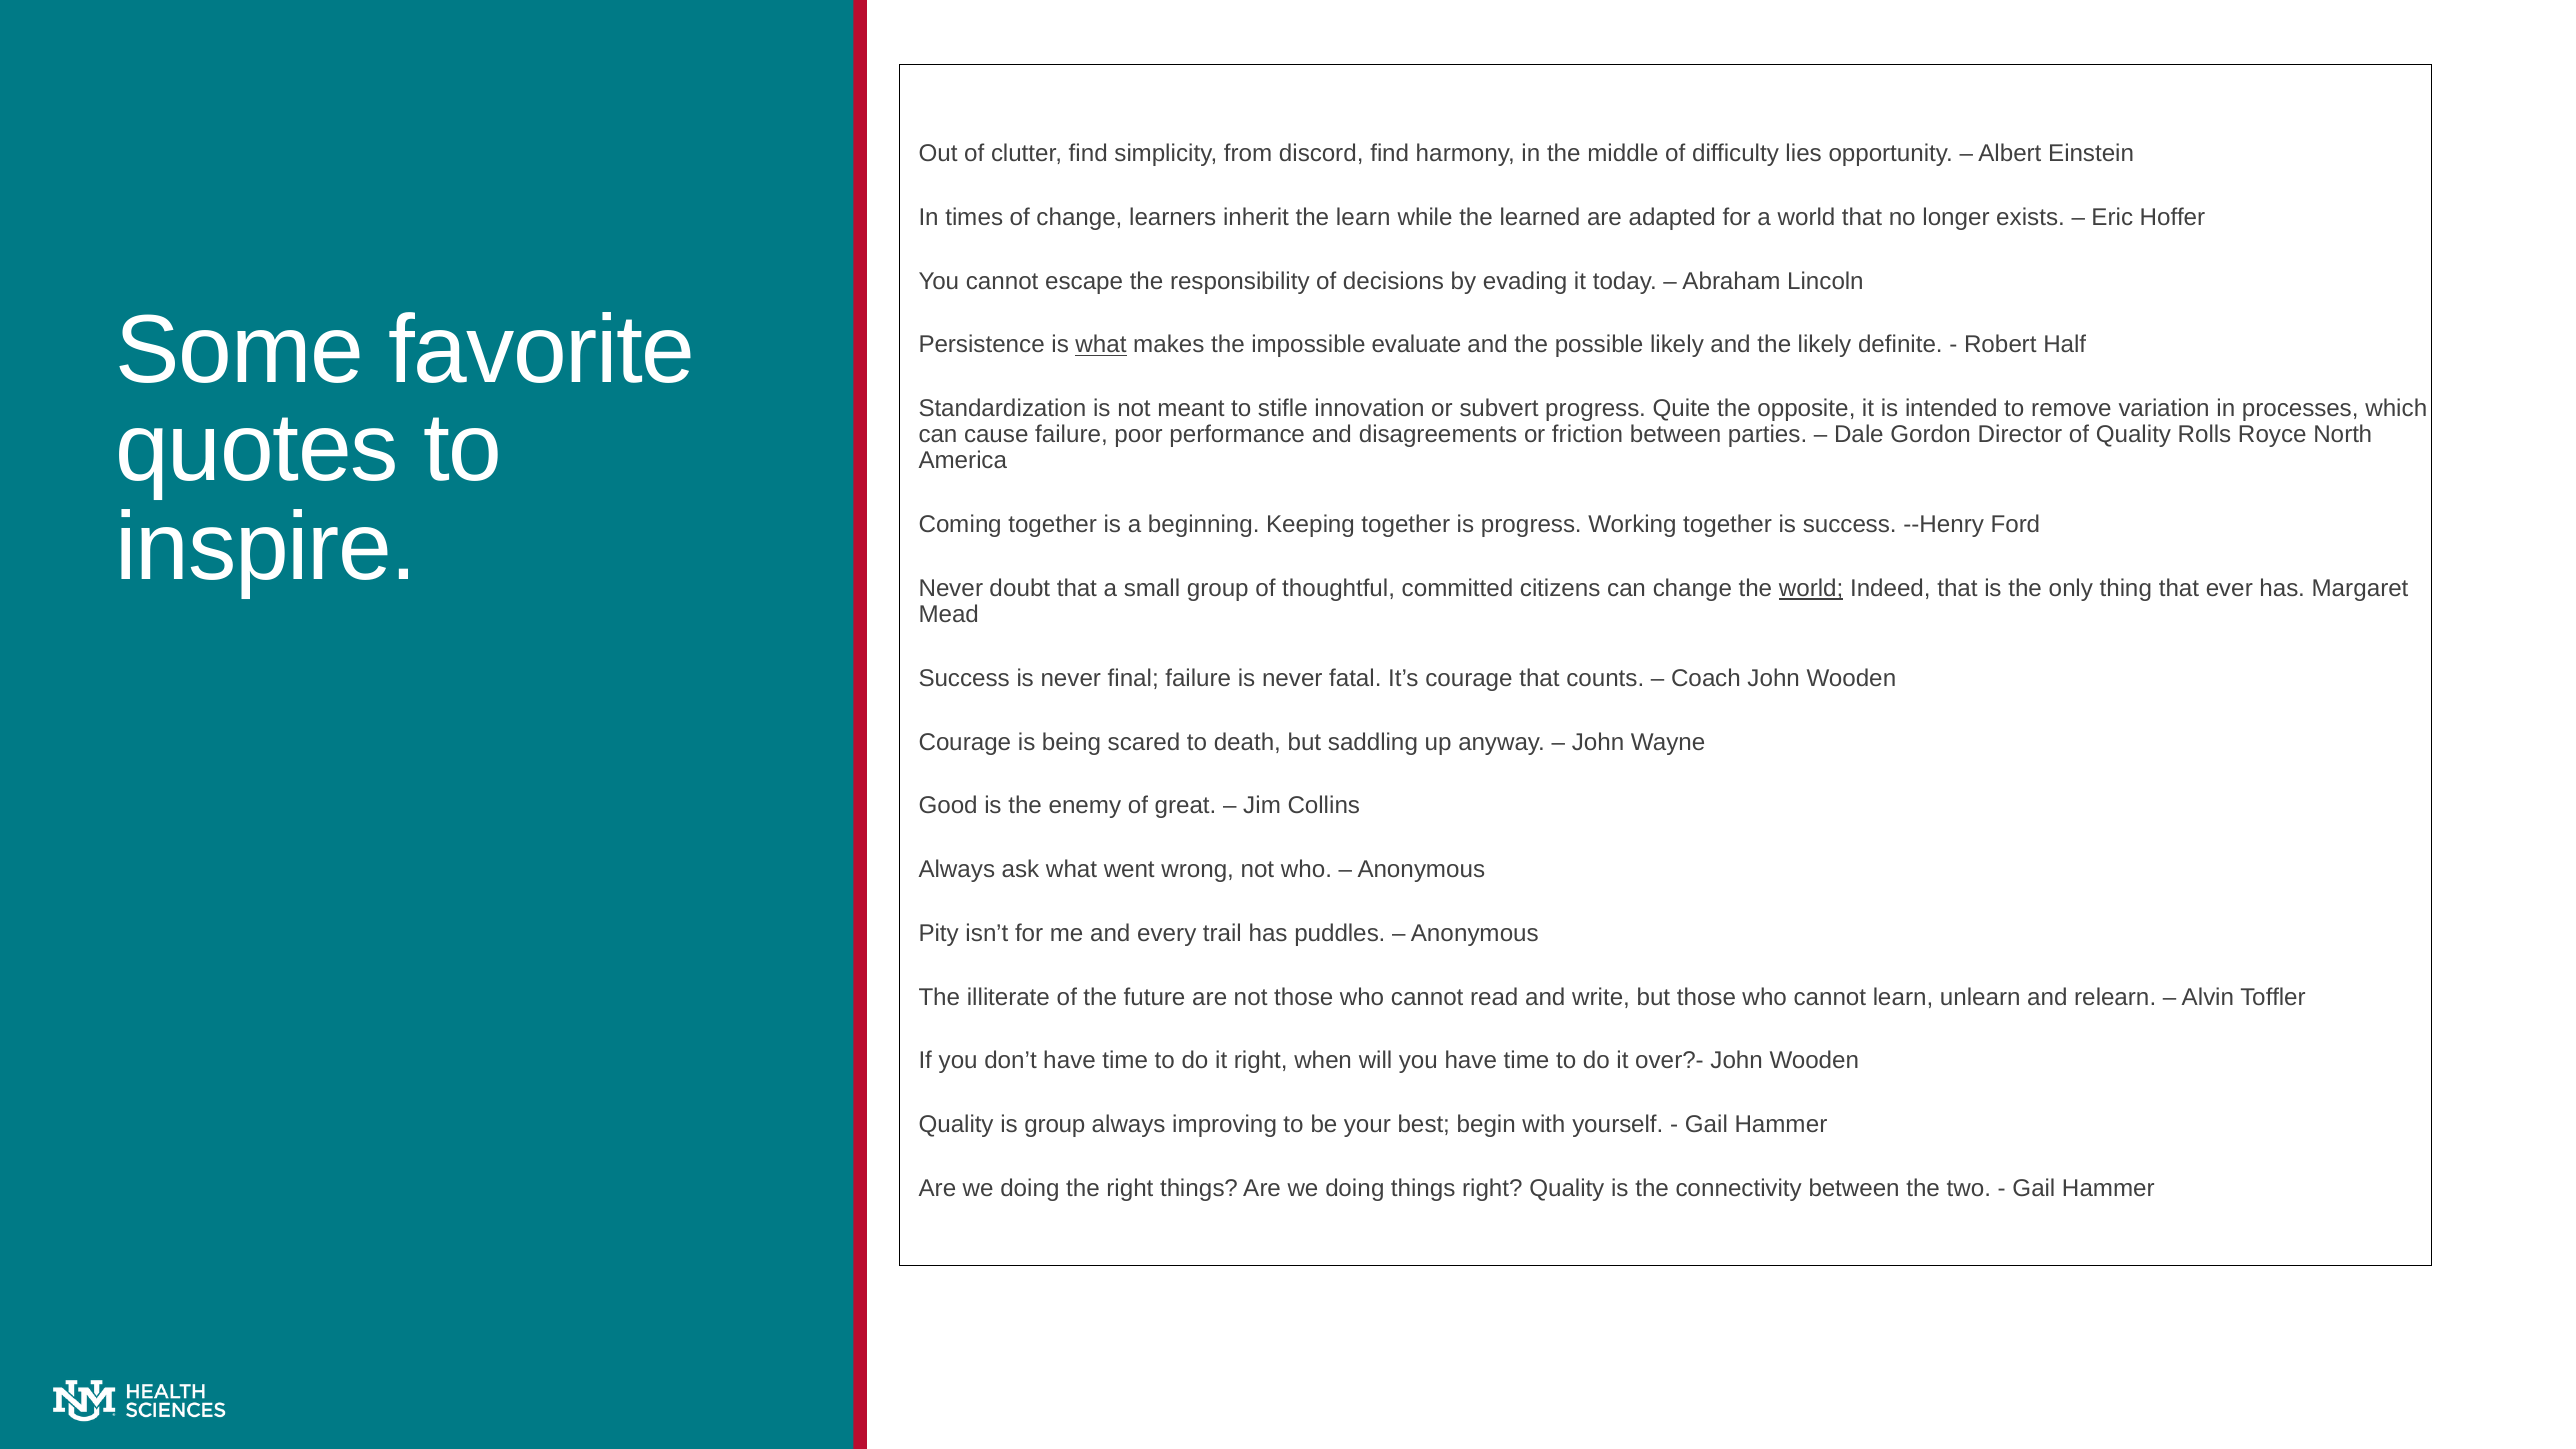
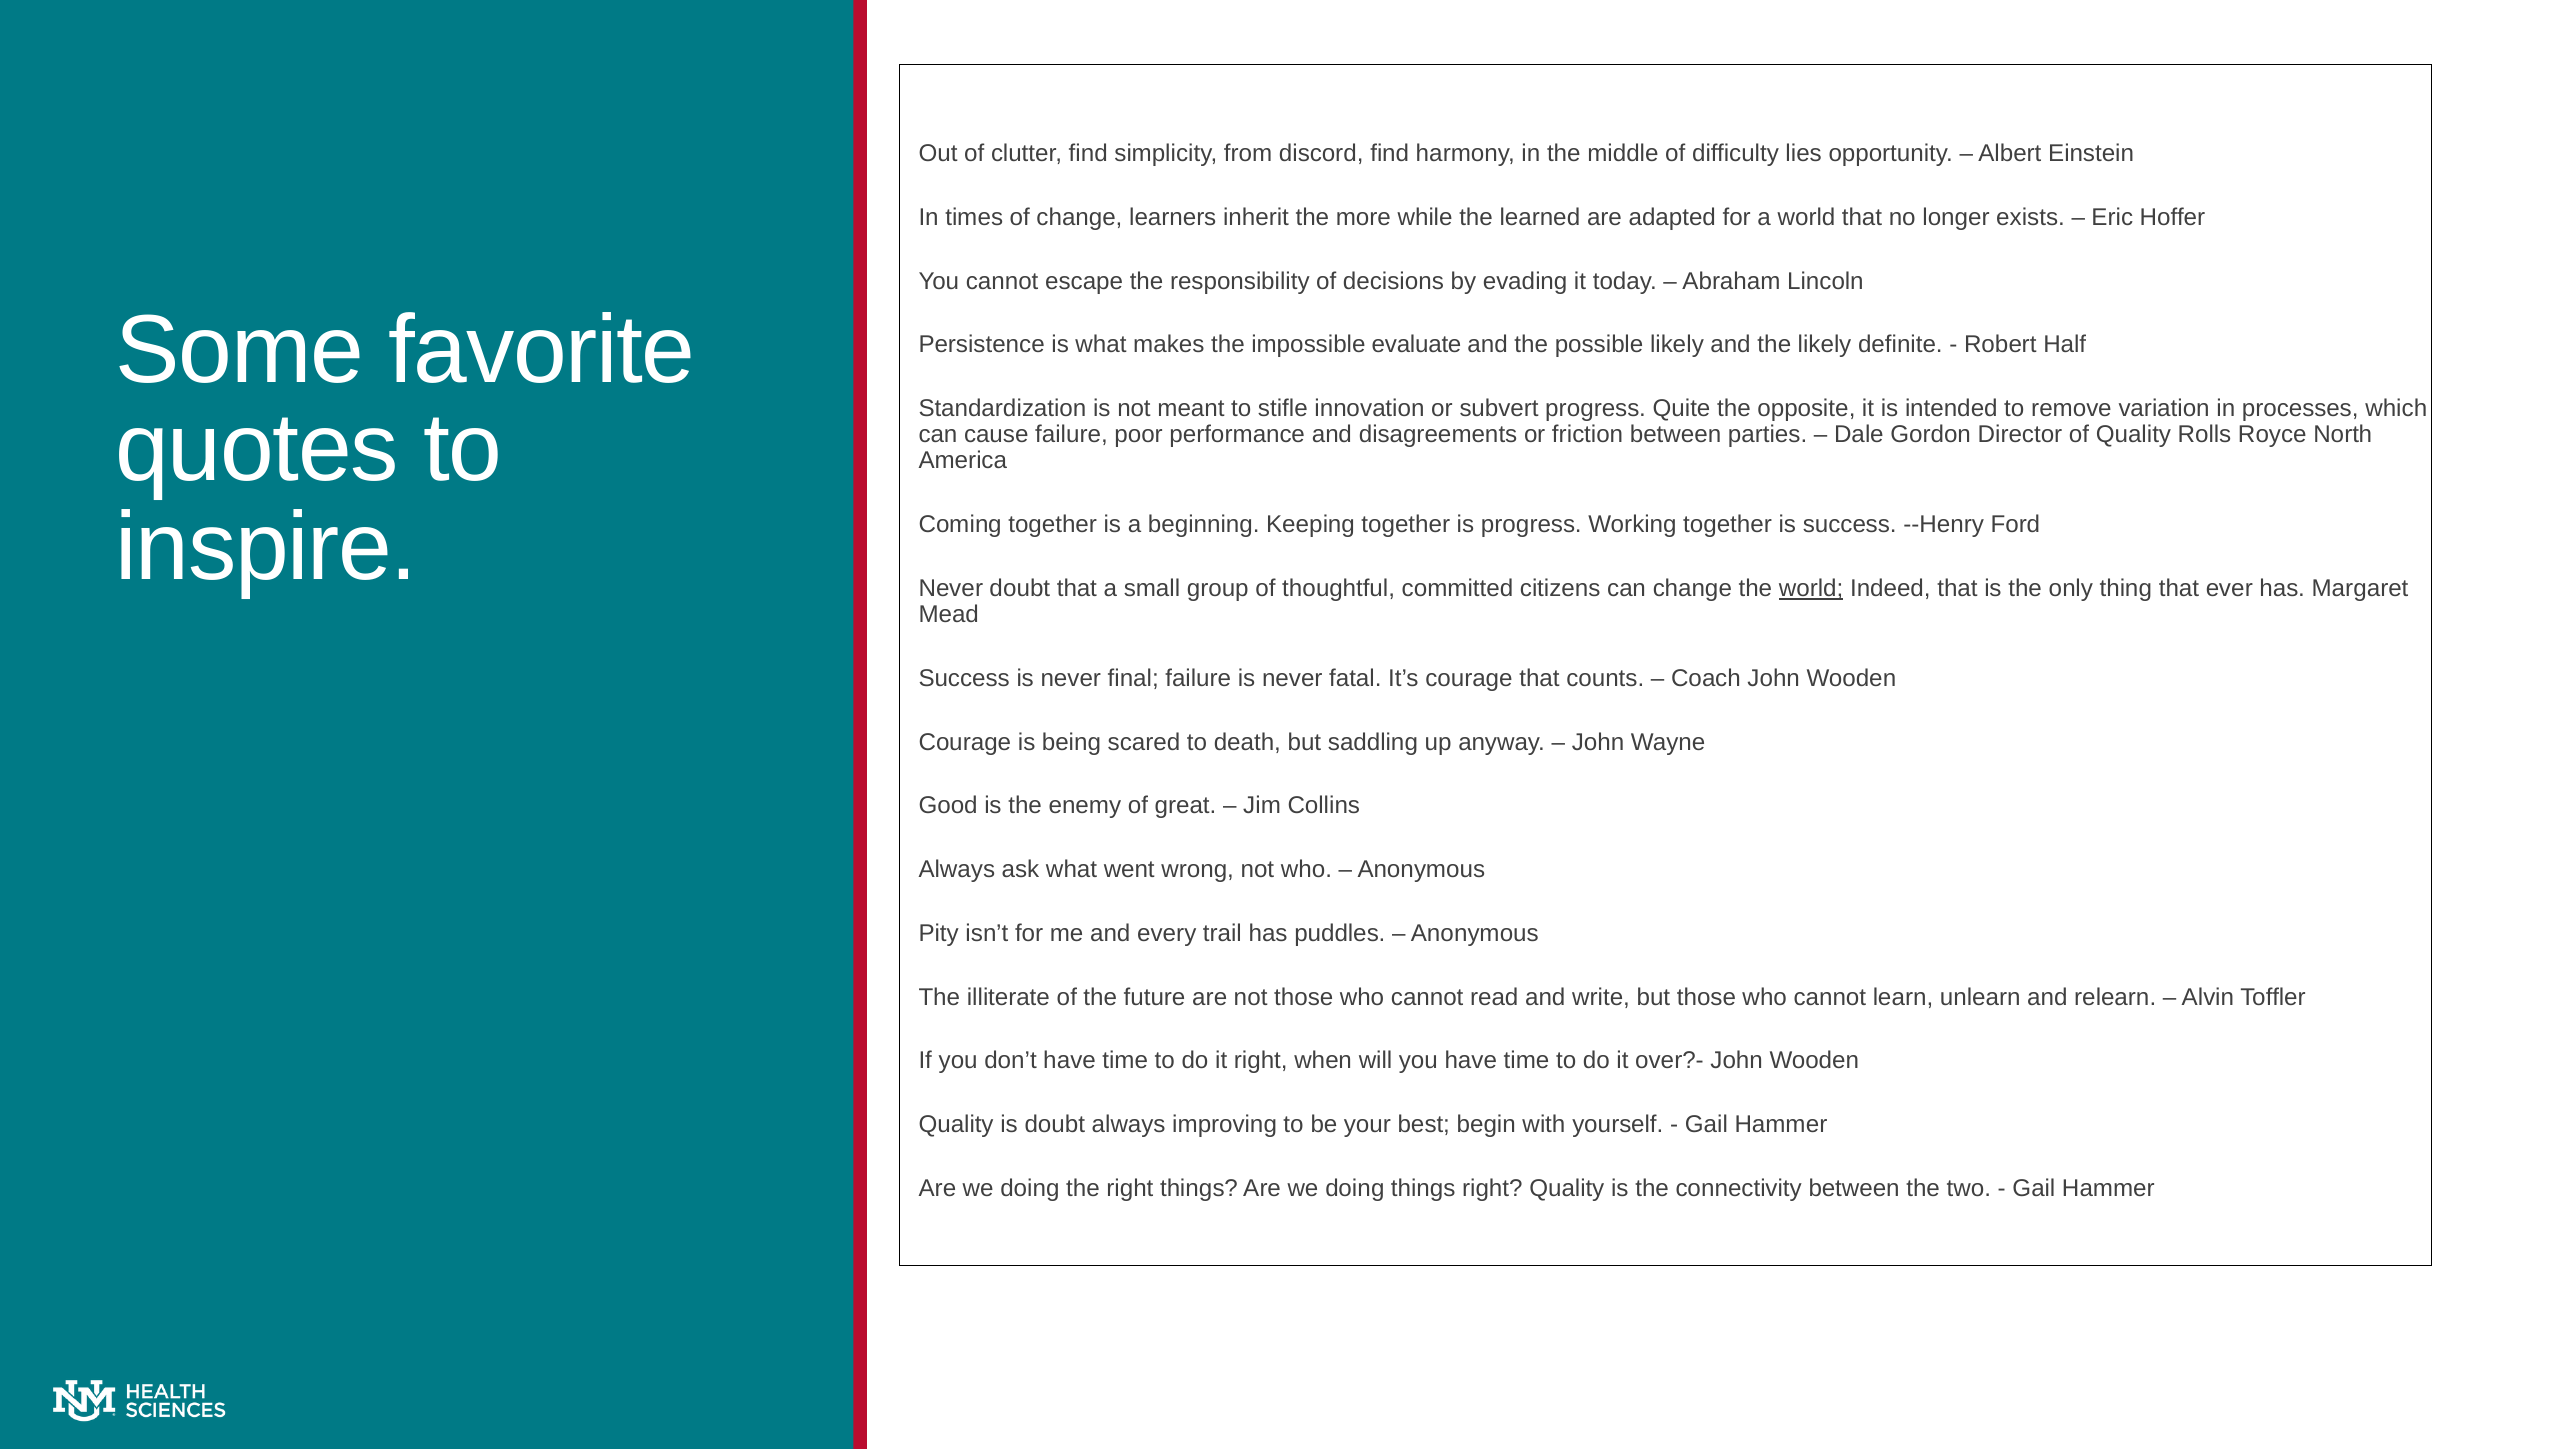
the learn: learn -> more
what at (1101, 345) underline: present -> none
is group: group -> doubt
